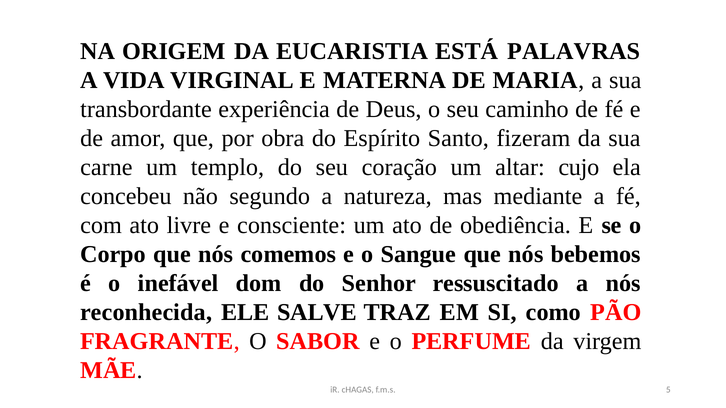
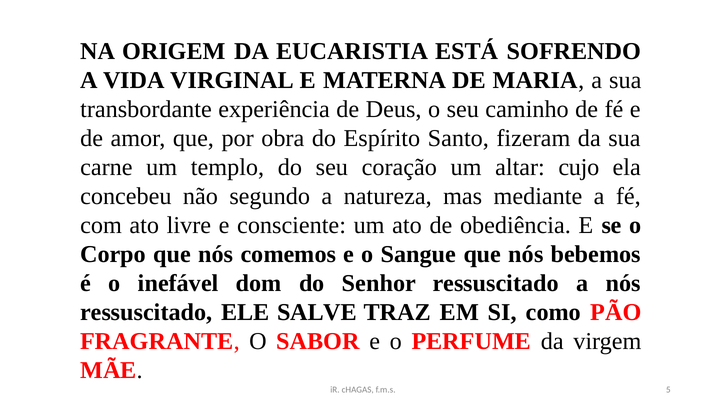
PALAVRAS: PALAVRAS -> SOFRENDO
reconhecida at (146, 313): reconhecida -> ressuscitado
